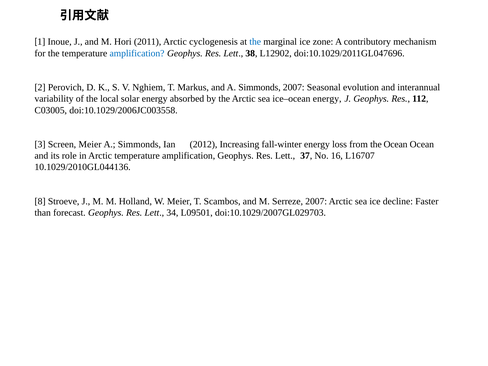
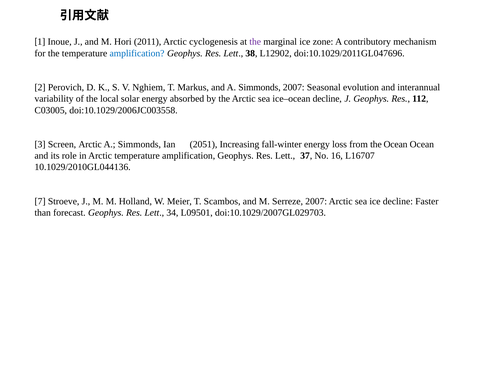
the at (255, 42) colour: blue -> purple
ice–ocean energy: energy -> decline
Screen Meier: Meier -> Arctic
2012: 2012 -> 2051
8: 8 -> 7
